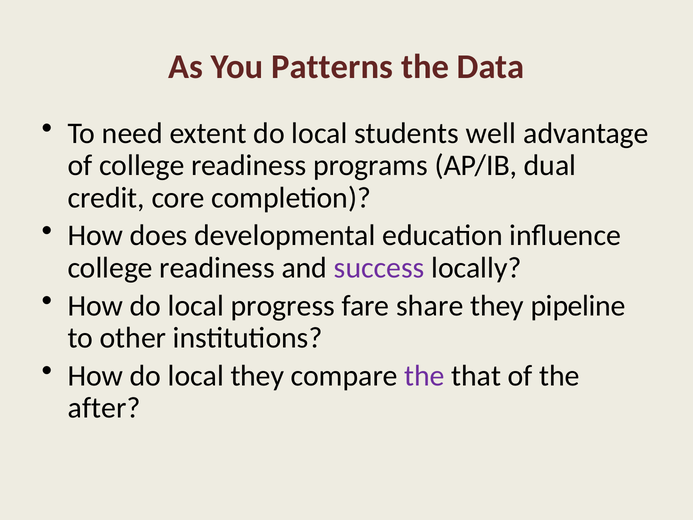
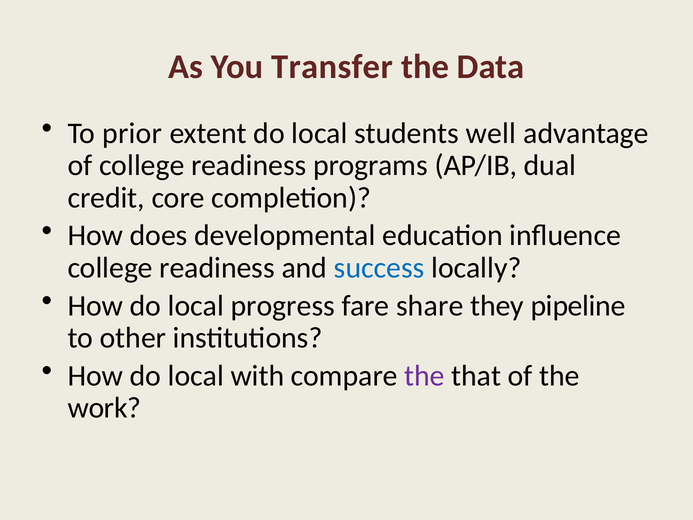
Patterns: Patterns -> Transfer
need: need -> prior
success colour: purple -> blue
local they: they -> with
after: after -> work
